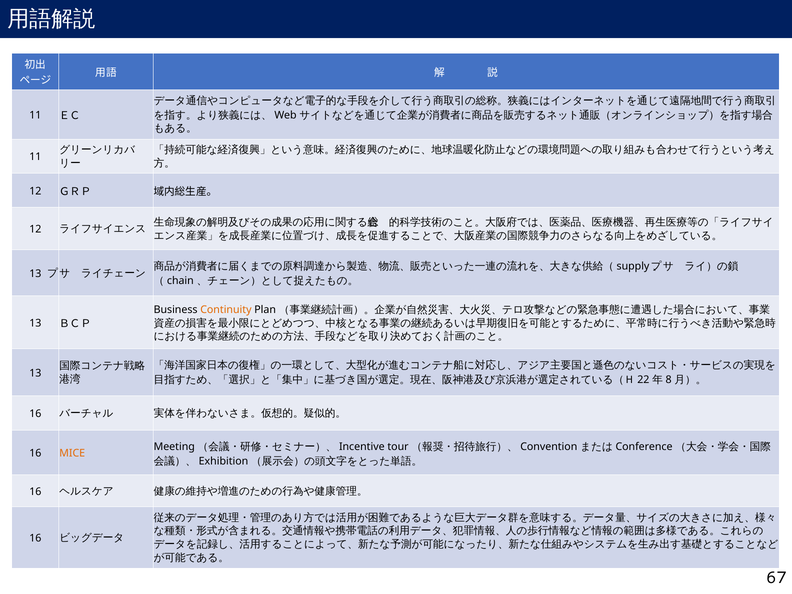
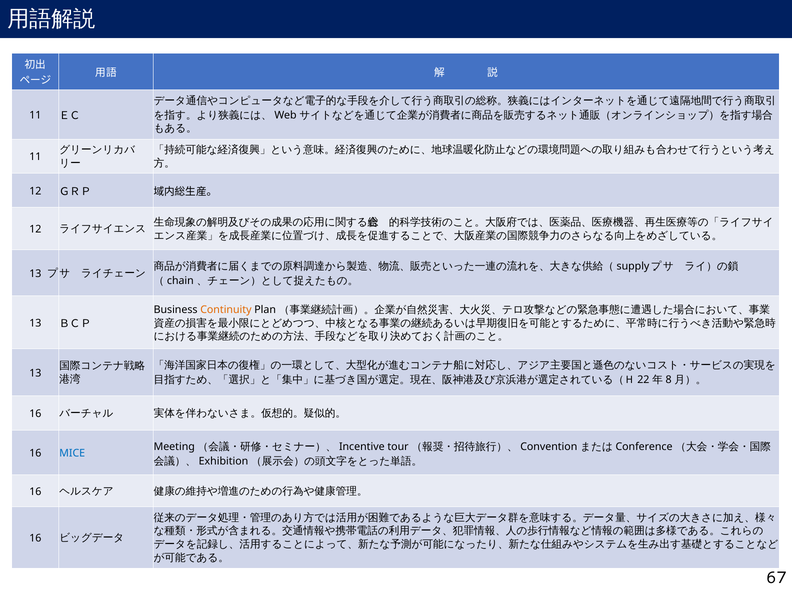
MICE colour: orange -> blue
